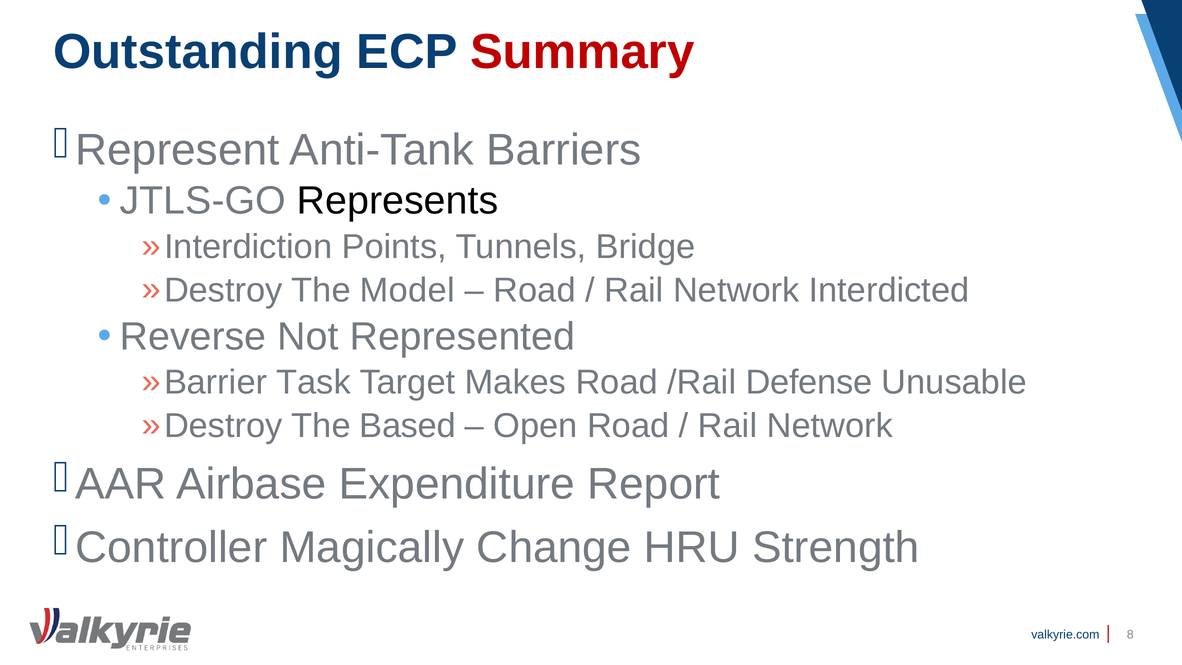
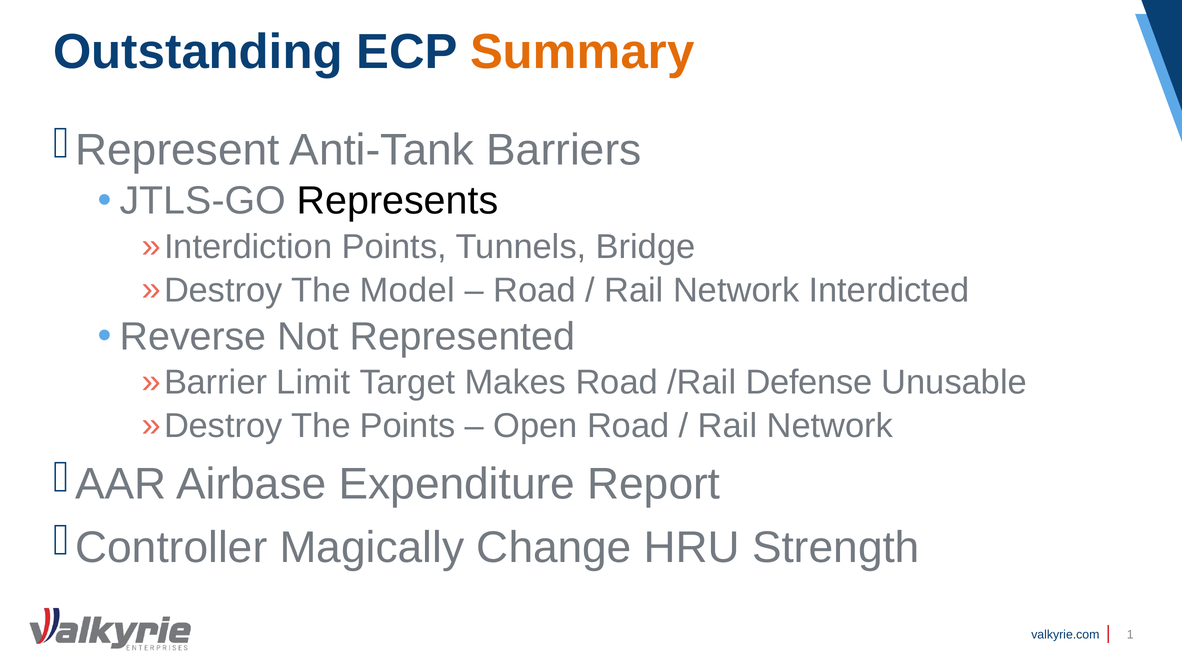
Summary colour: red -> orange
Task: Task -> Limit
The Based: Based -> Points
8: 8 -> 1
